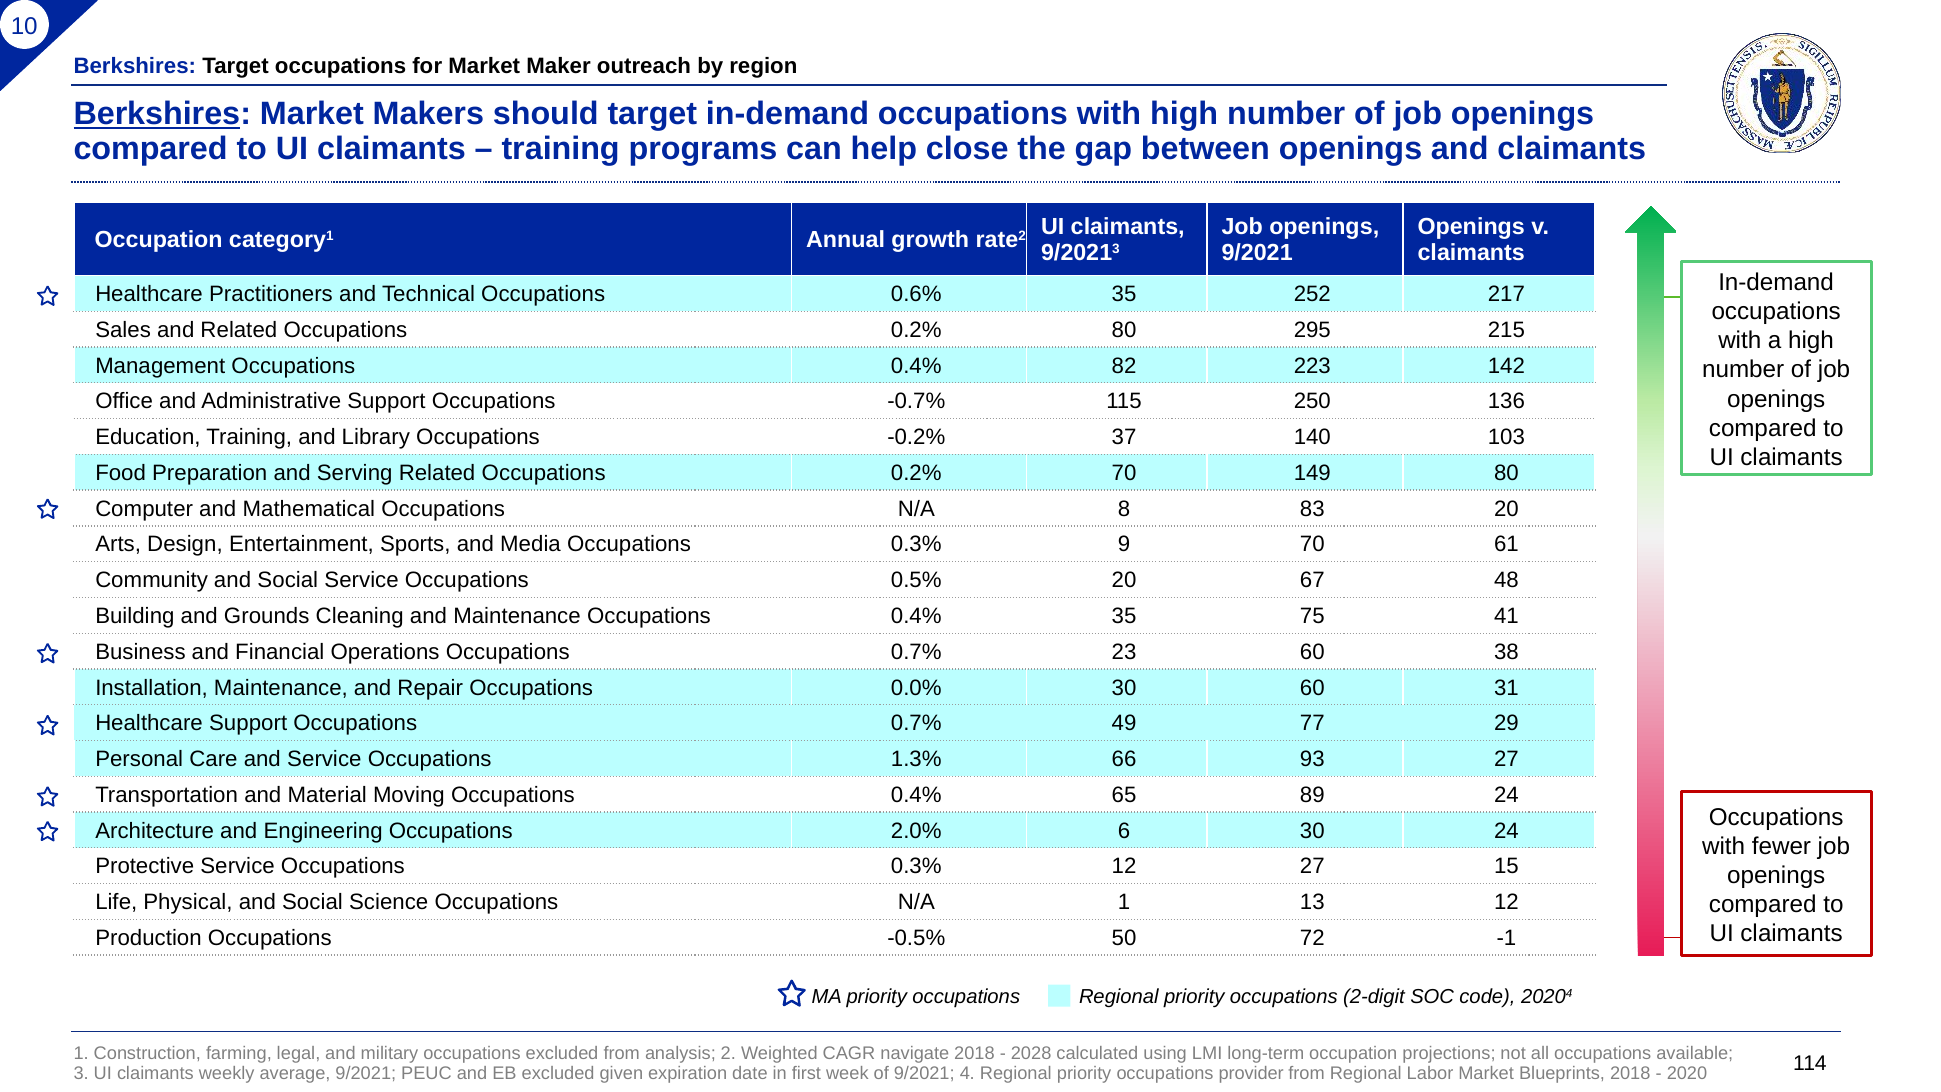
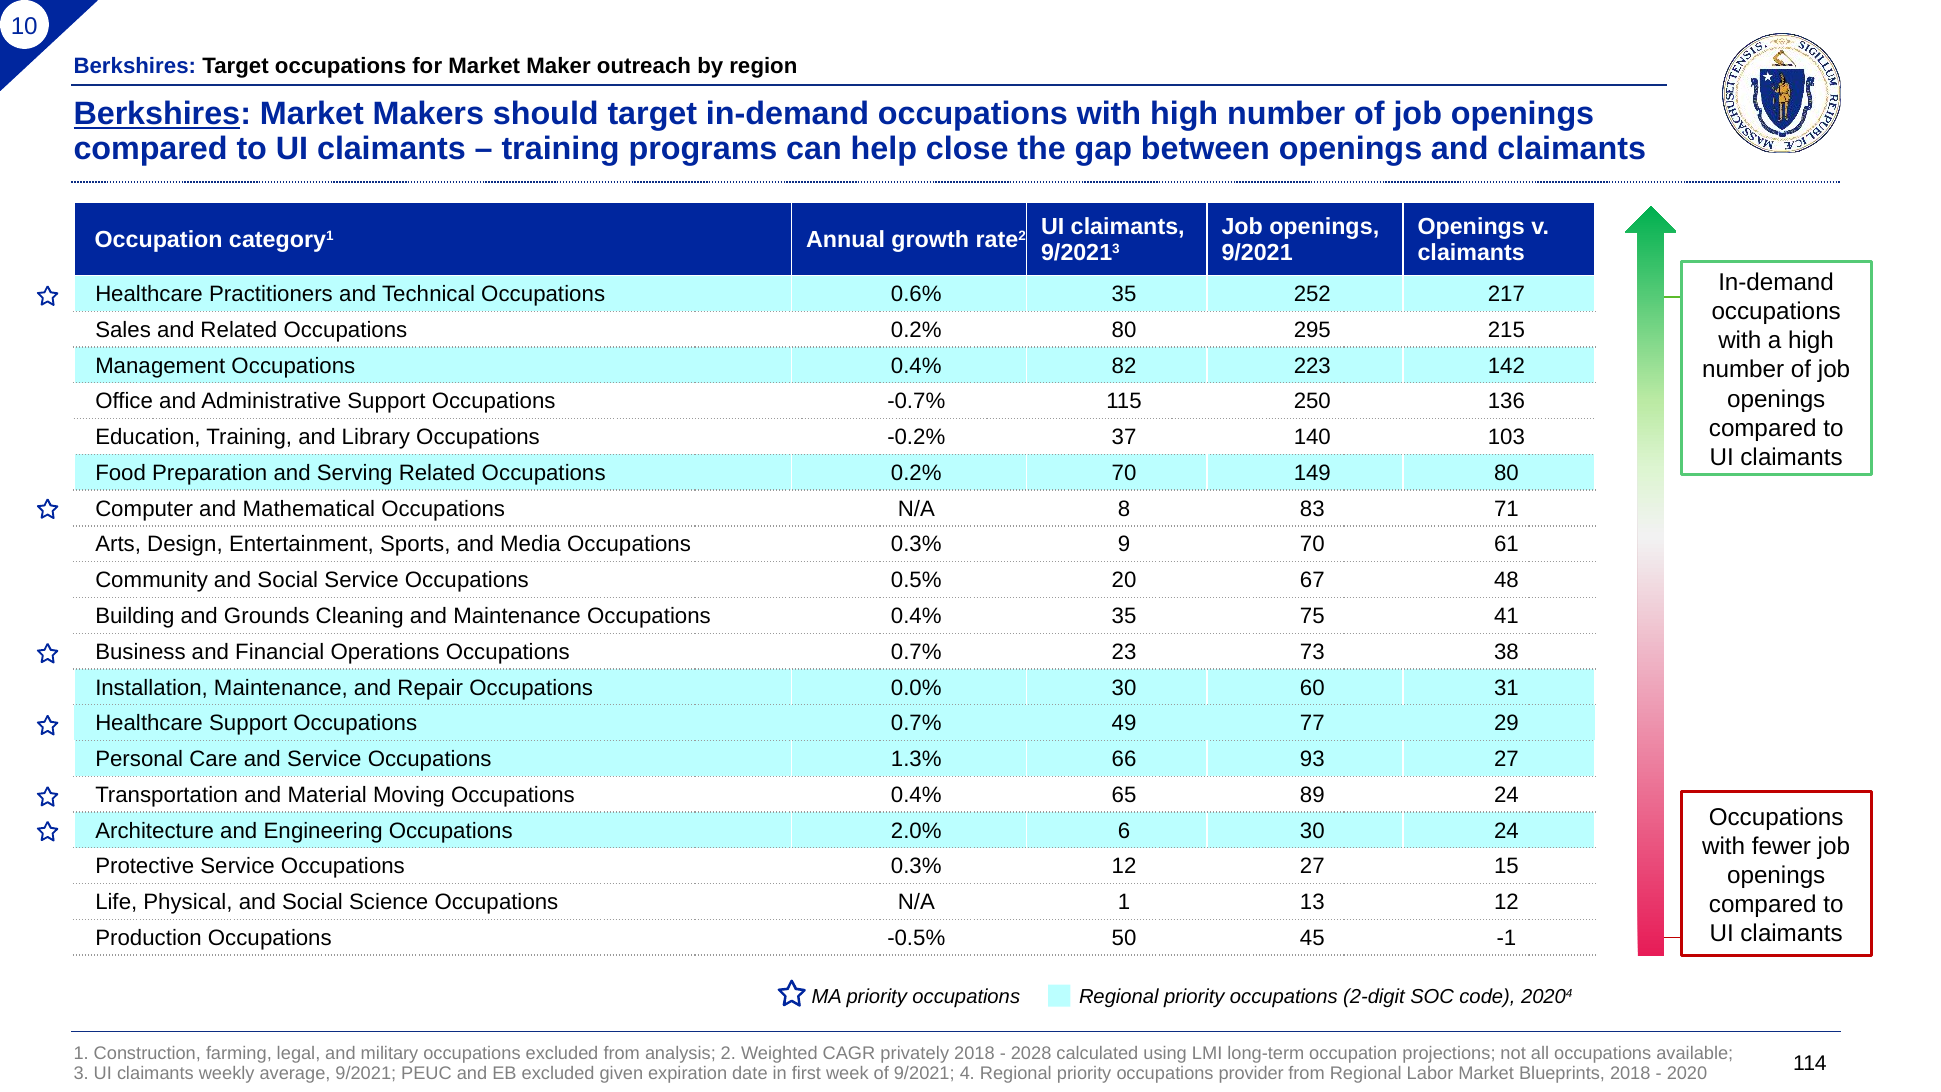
83 20: 20 -> 71
23 60: 60 -> 73
72: 72 -> 45
navigate: navigate -> privately
